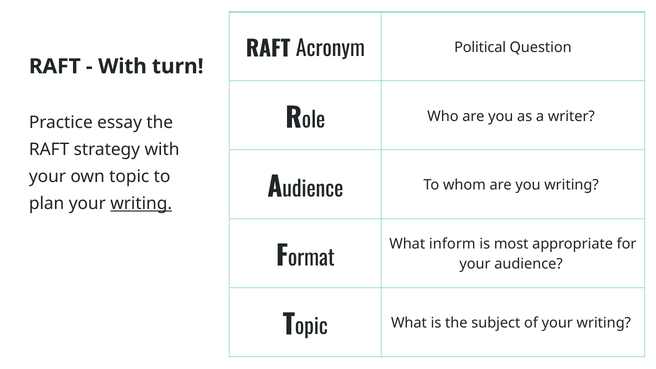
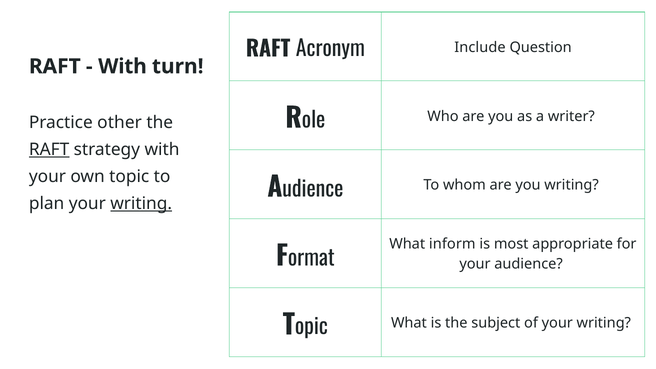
Political: Political -> Include
essay: essay -> other
RAFT at (49, 150) underline: none -> present
